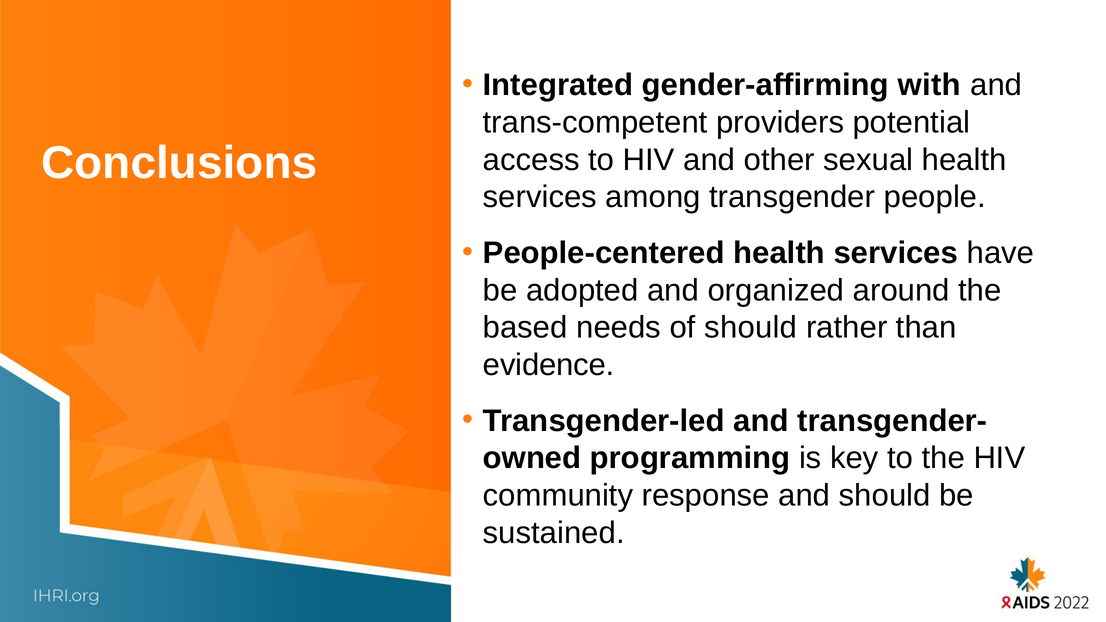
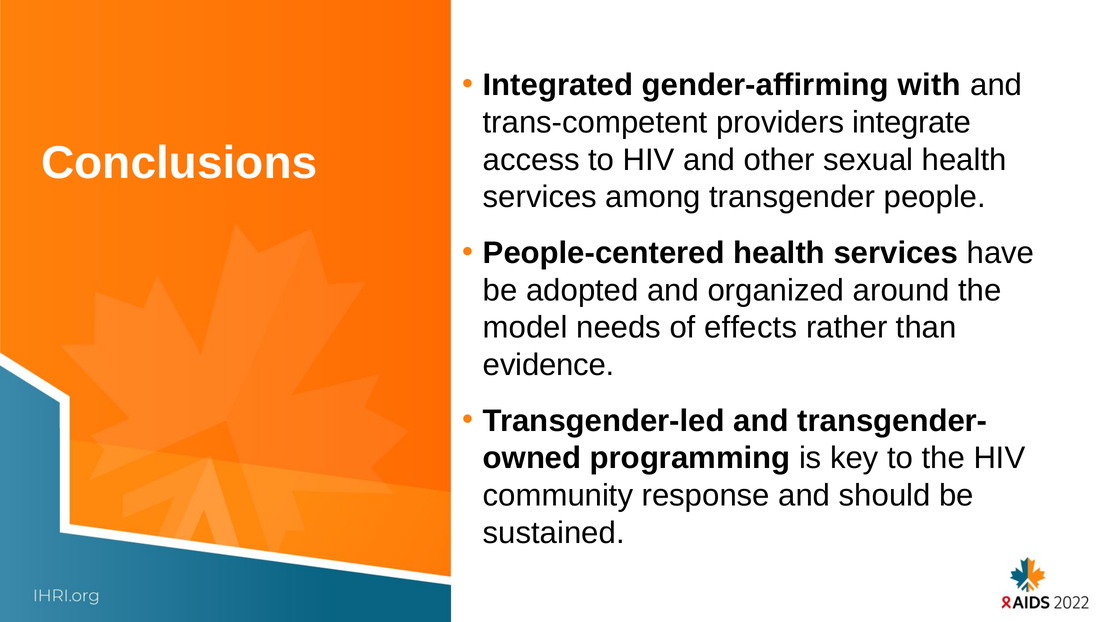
potential: potential -> integrate
based: based -> model
of should: should -> effects
